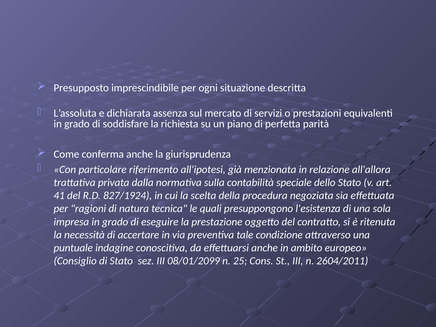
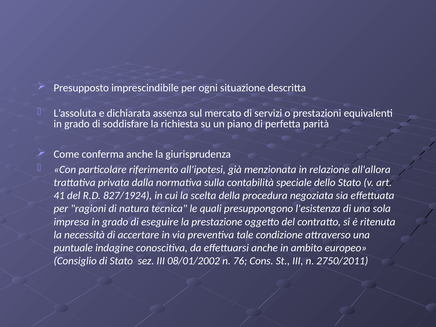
08/01/2099: 08/01/2099 -> 08/01/2002
25: 25 -> 76
2604/2011: 2604/2011 -> 2750/2011
